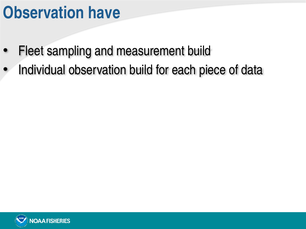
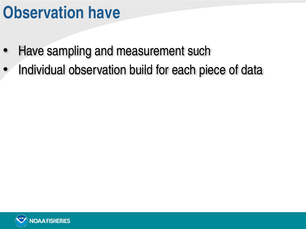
Fleet at (31, 51): Fleet -> Have
measurement build: build -> such
